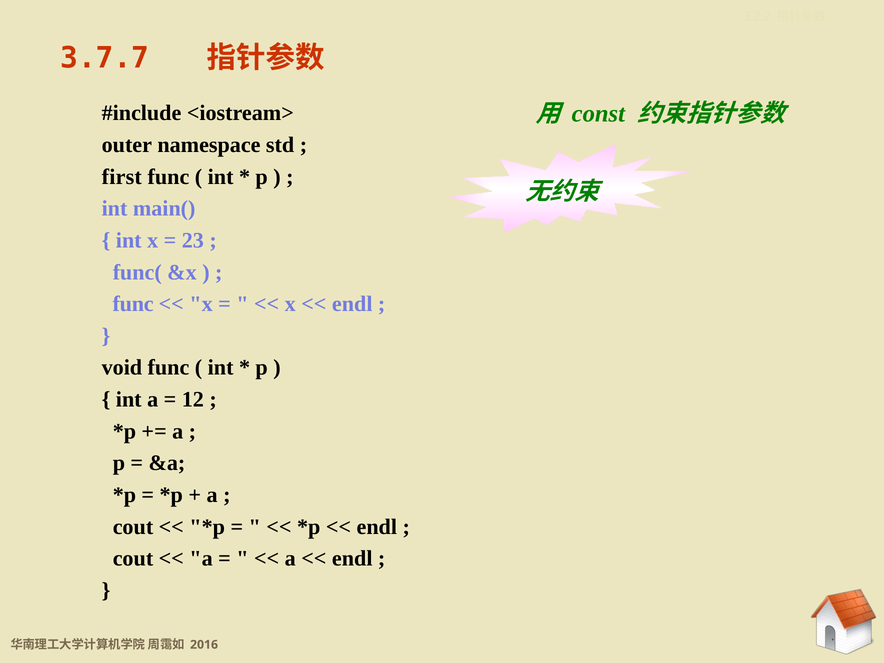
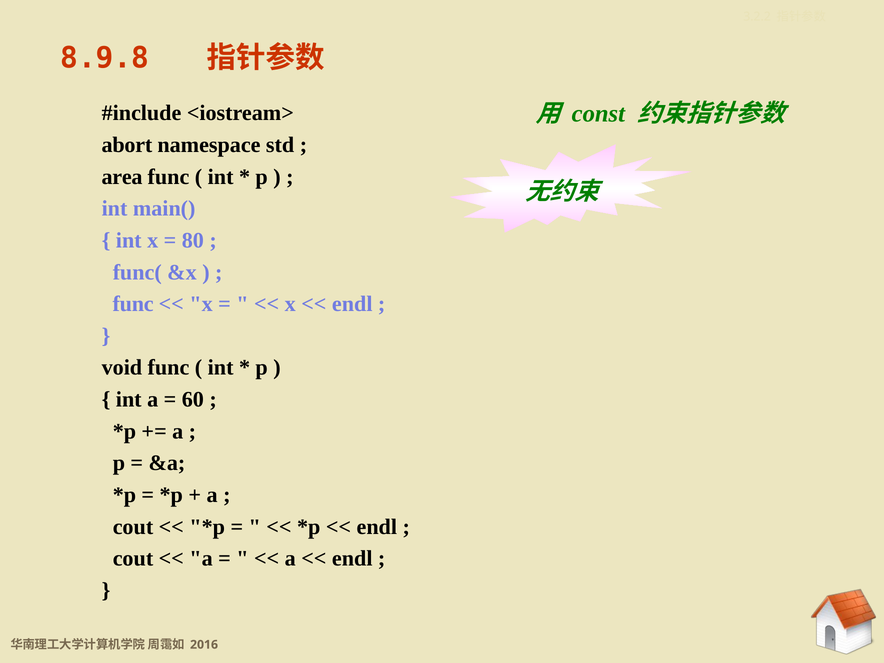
3.7.7: 3.7.7 -> 8.9.8
outer: outer -> abort
first: first -> area
23: 23 -> 80
12: 12 -> 60
